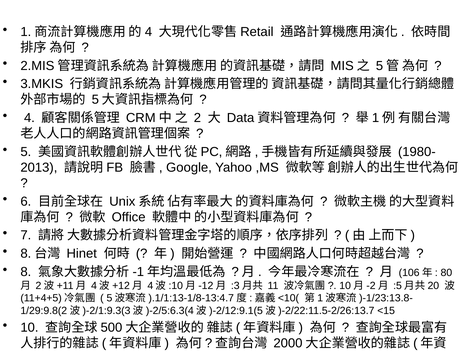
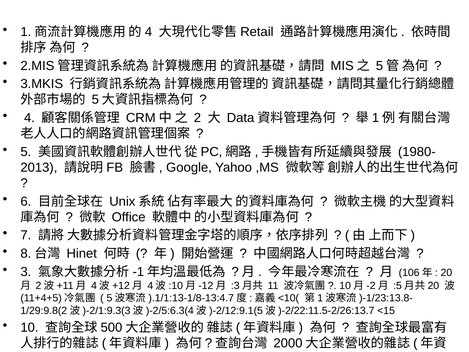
8: 8 -> 3
80: 80 -> 20
